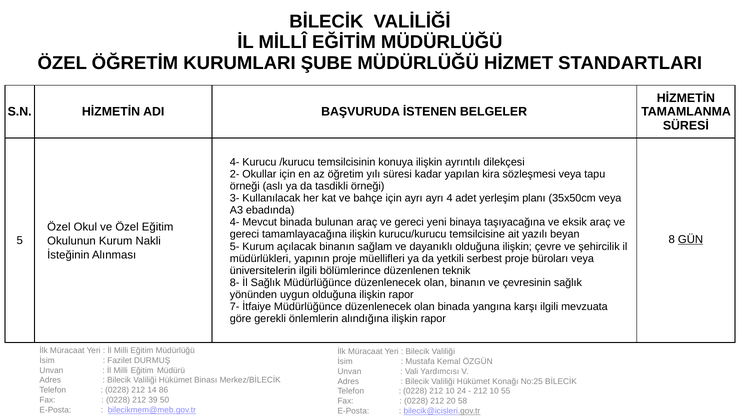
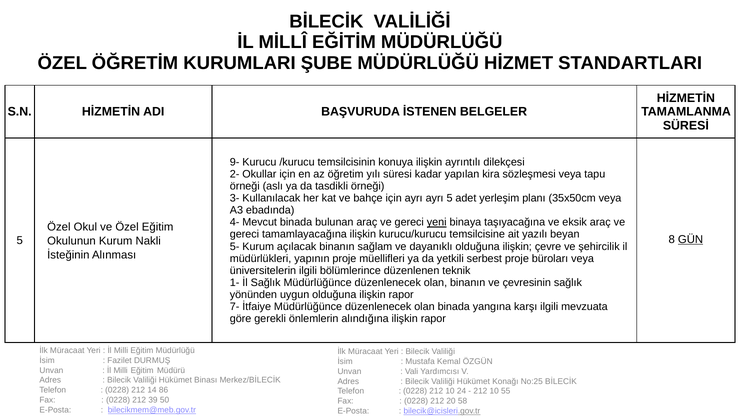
4- at (235, 162): 4- -> 9-
ayrı 4: 4 -> 5
yeni underline: none -> present
8-: 8- -> 1-
